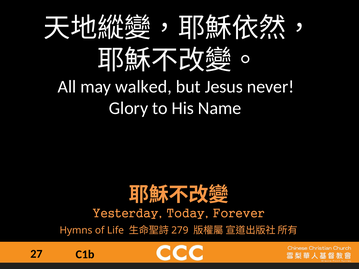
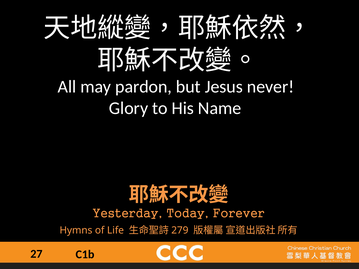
walked: walked -> pardon
